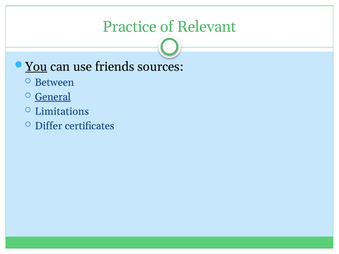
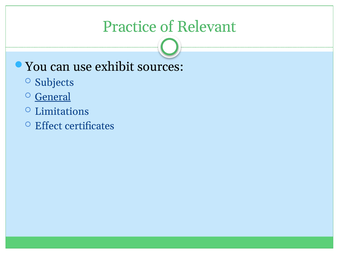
You underline: present -> none
friends: friends -> exhibit
Between: Between -> Subjects
Differ: Differ -> Effect
